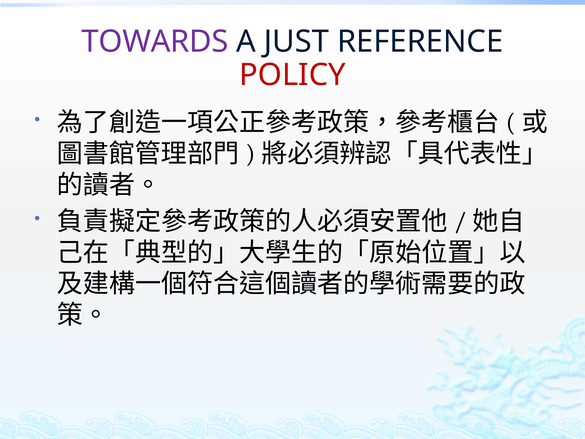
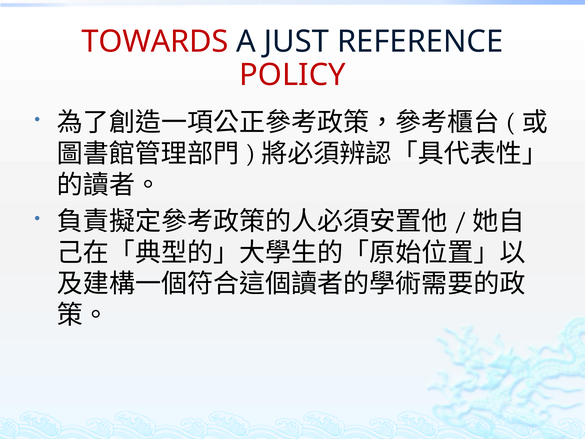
TOWARDS colour: purple -> red
